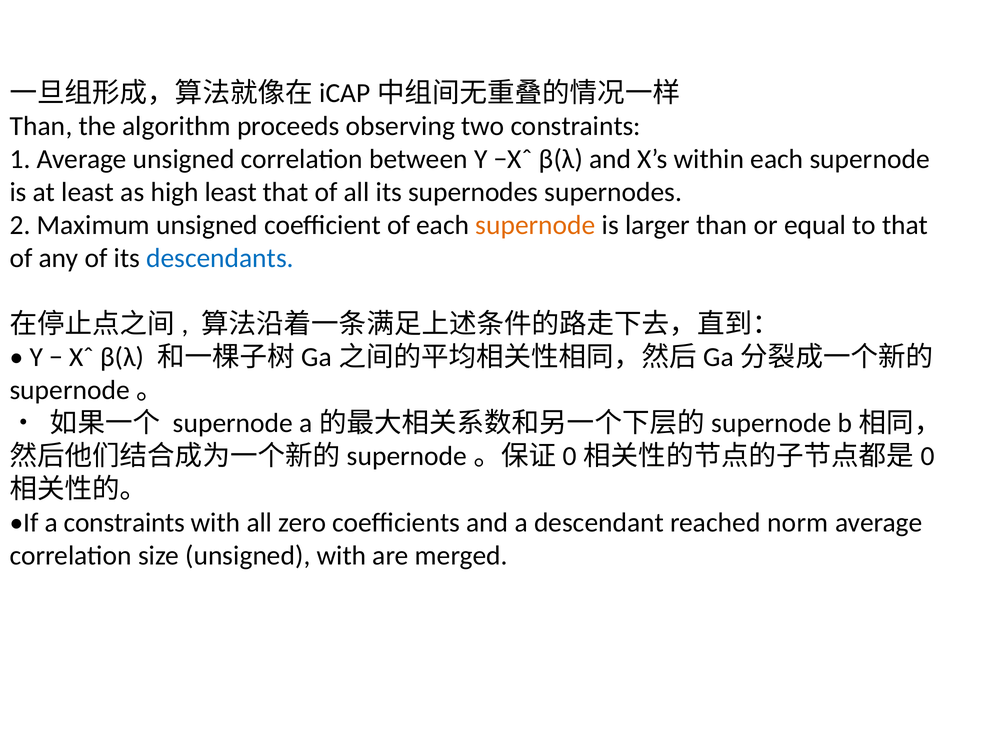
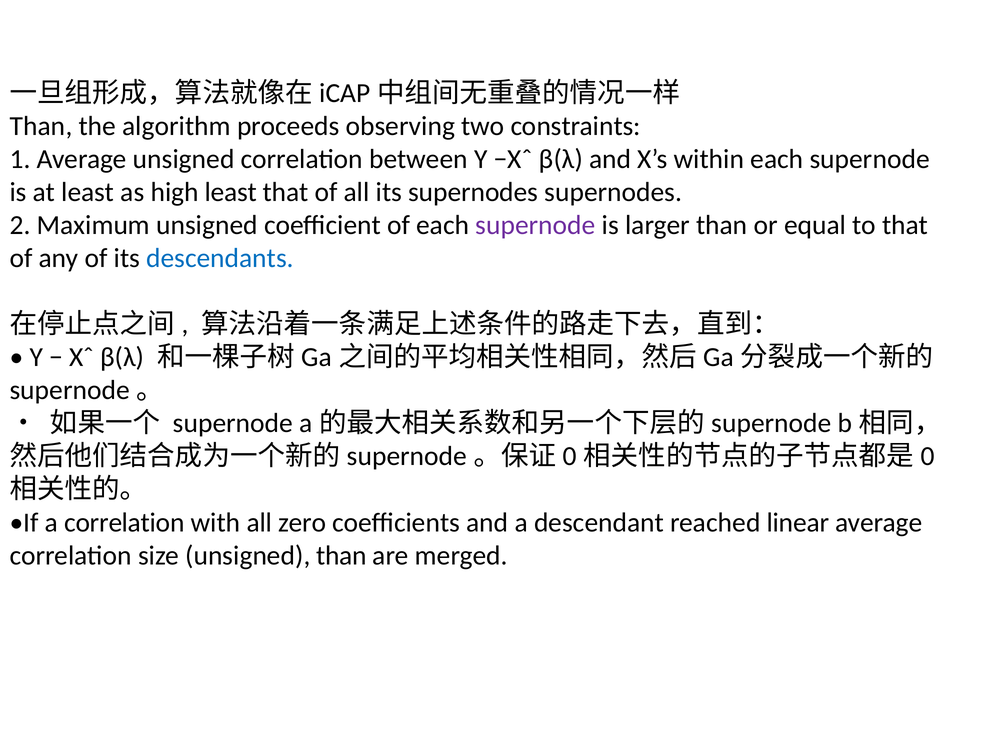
supernode at (535, 225) colour: orange -> purple
a constraints: constraints -> correlation
norm: norm -> linear
unsigned with: with -> than
